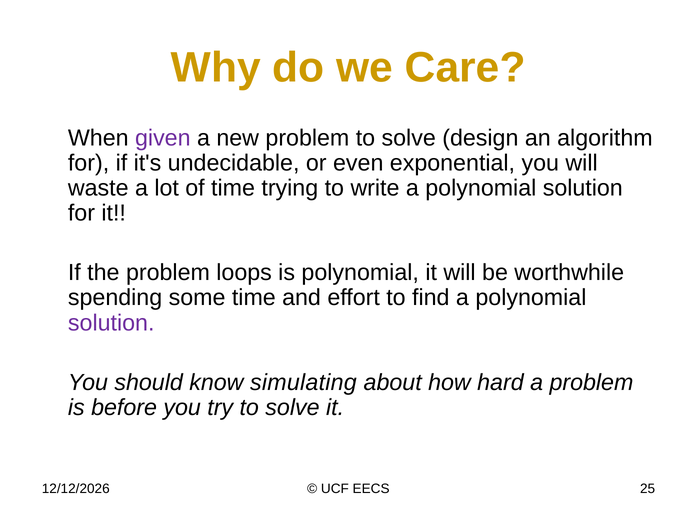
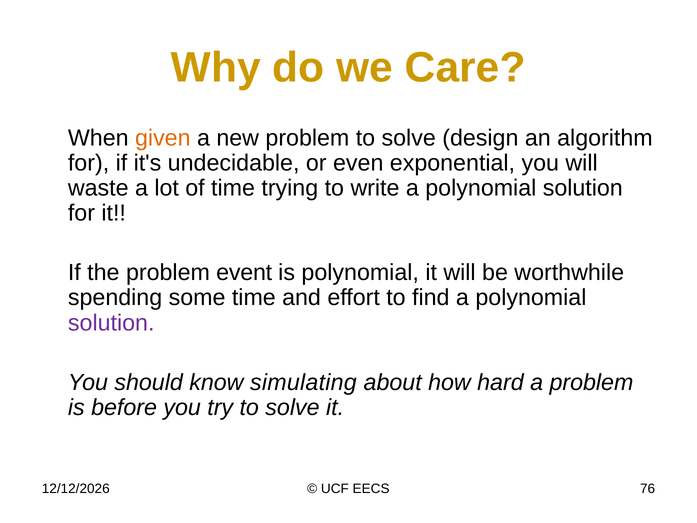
given colour: purple -> orange
loops: loops -> event
25: 25 -> 76
